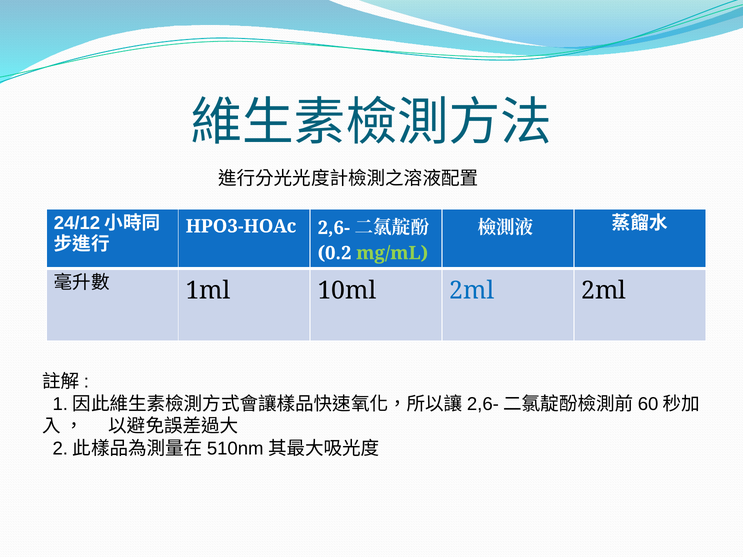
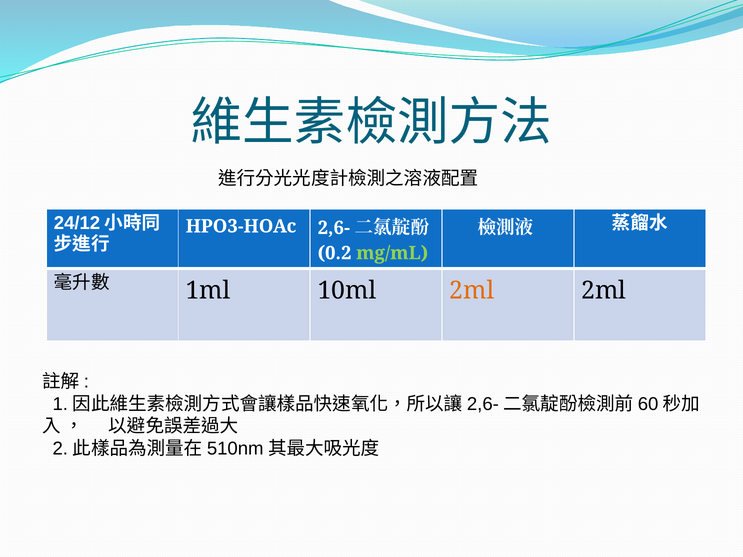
2ml at (472, 291) colour: blue -> orange
